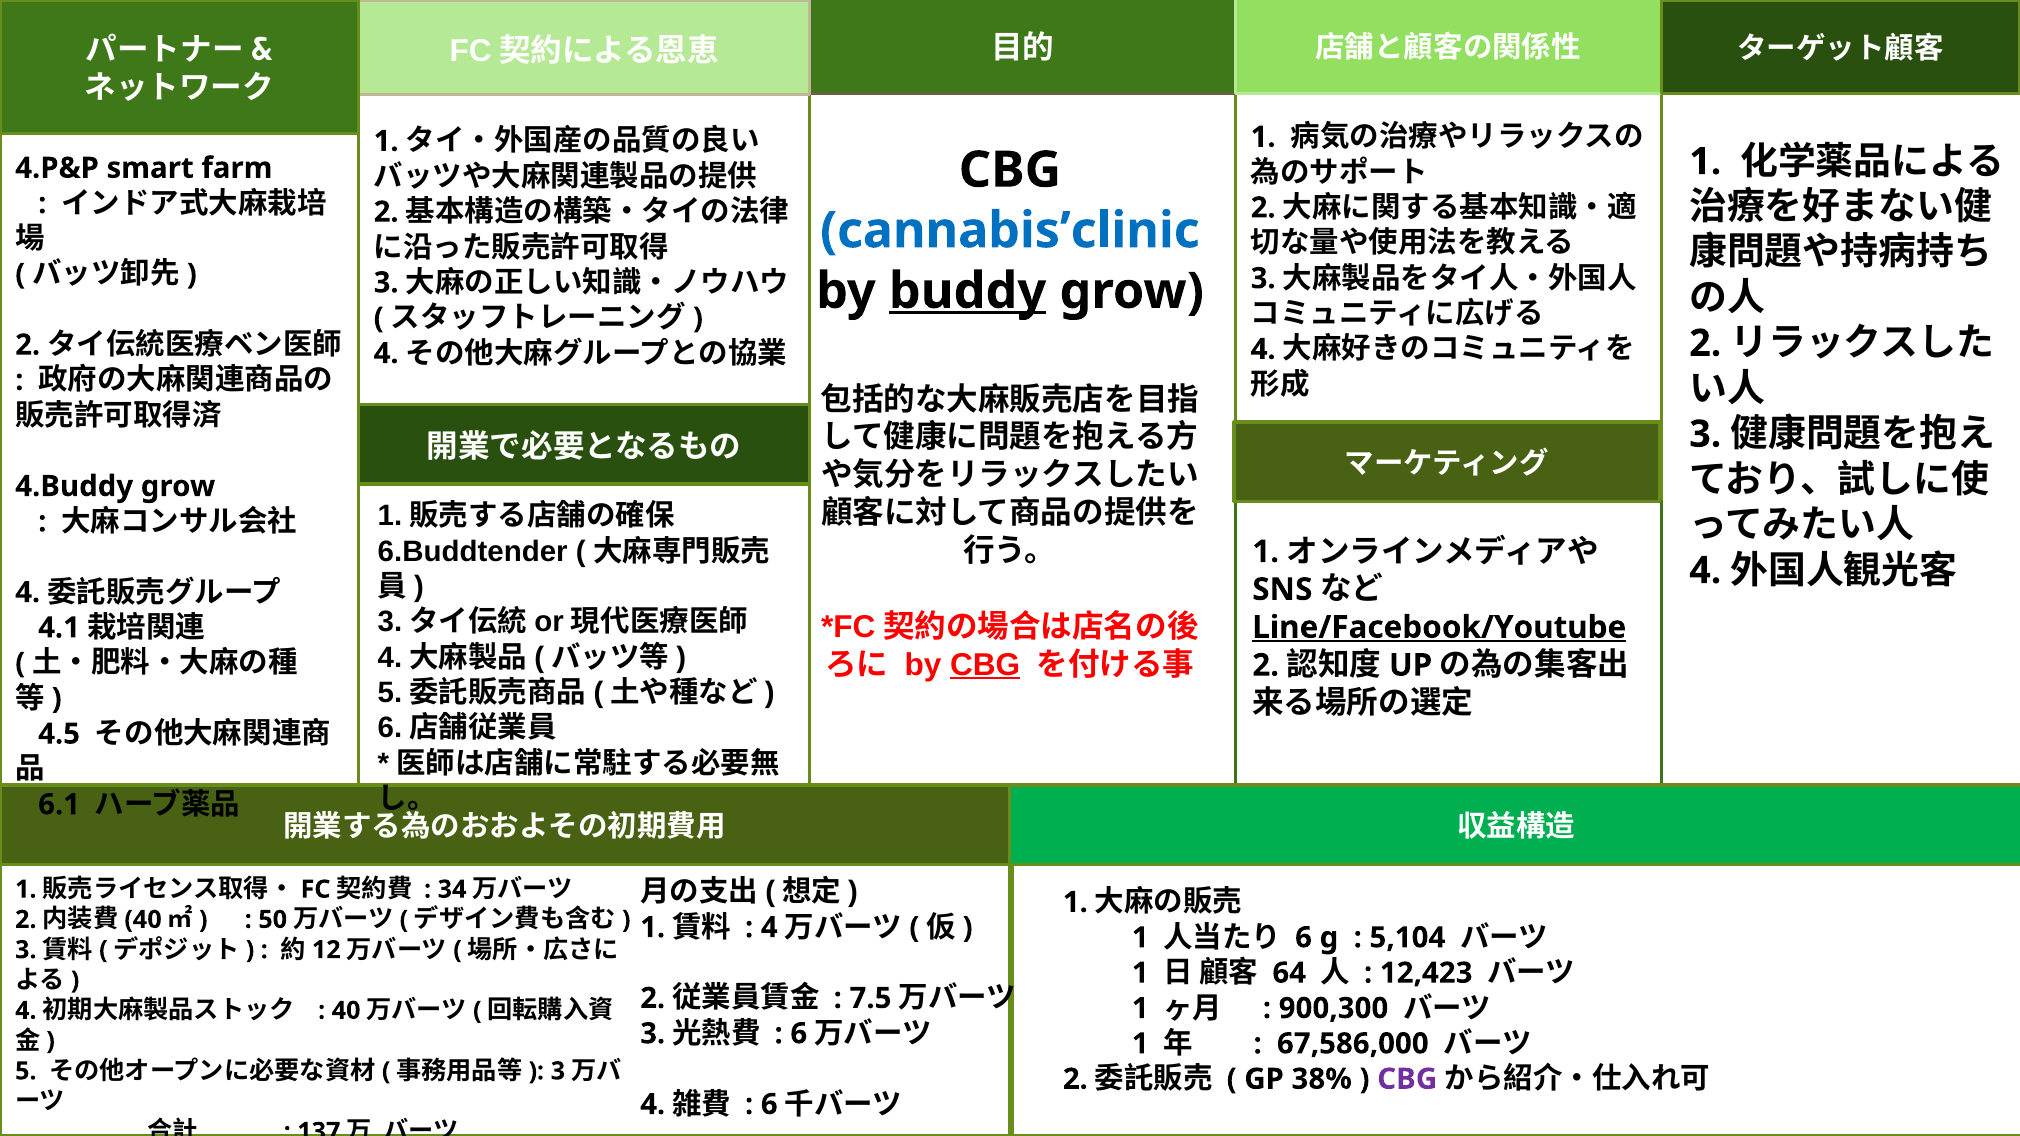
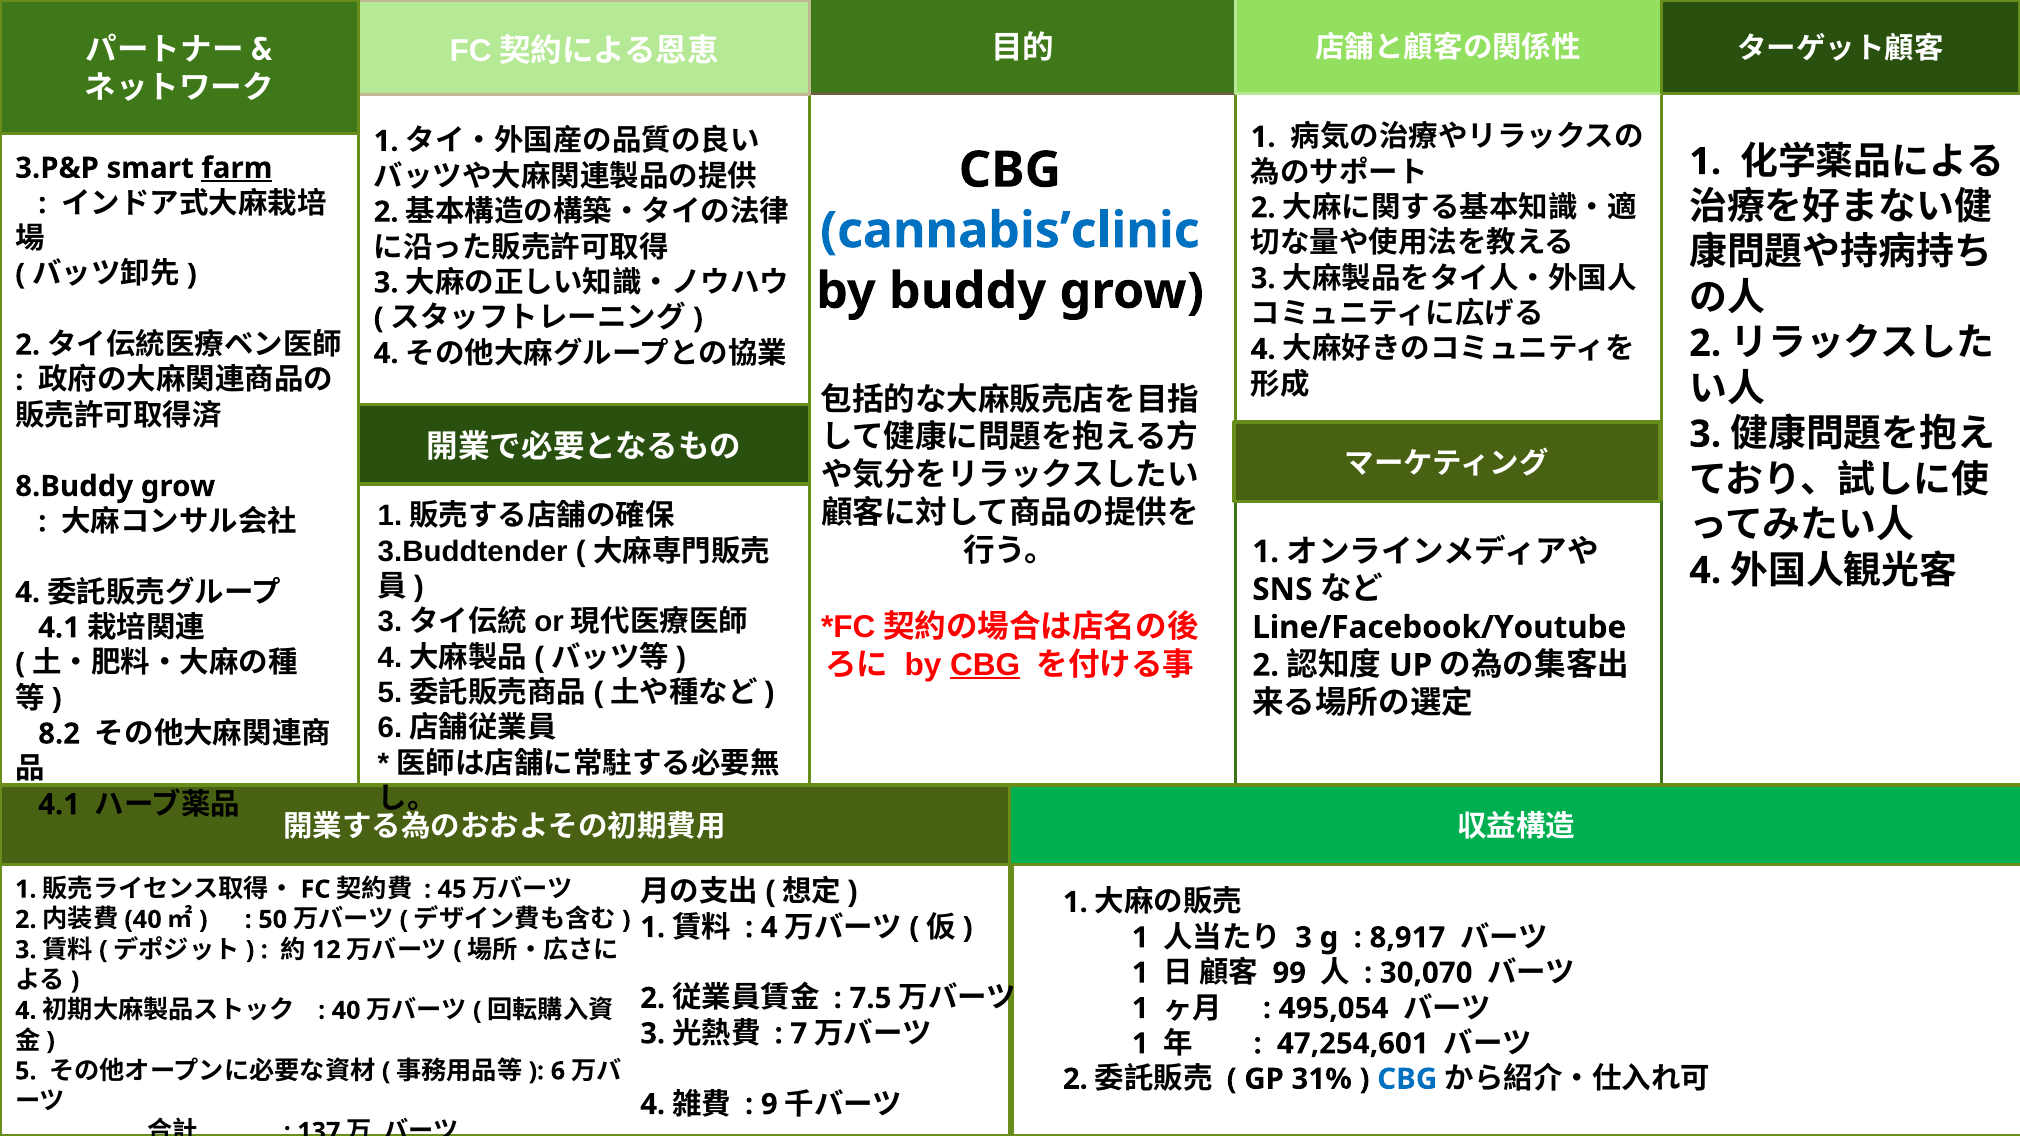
4.P&P: 4.P&P -> 3.P&P
farm underline: none -> present
buddy underline: present -> none
4.Buddy: 4.Buddy -> 8.Buddy
6.Buddtender: 6.Buddtender -> 3.Buddtender
Line/Facebook/Youtube underline: present -> none
4.5: 4.5 -> 8.2
6.1 at (59, 805): 6.1 -> 4.1
34: 34 -> 45
6 at (1304, 938): 6 -> 3
5,104: 5,104 -> 8,917
64: 64 -> 99
12,423: 12,423 -> 30,070
900,300: 900,300 -> 495,054
6 at (799, 1034): 6 -> 7
67,586,000: 67,586,000 -> 47,254,601
3 at (558, 1071): 3 -> 6
38%: 38% -> 31%
CBG at (1407, 1079) colour: purple -> blue
6 at (769, 1105): 6 -> 9
